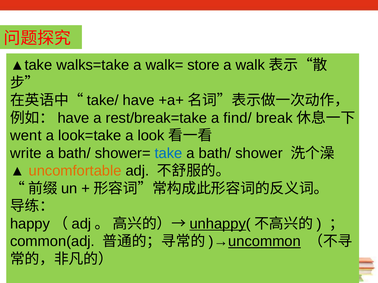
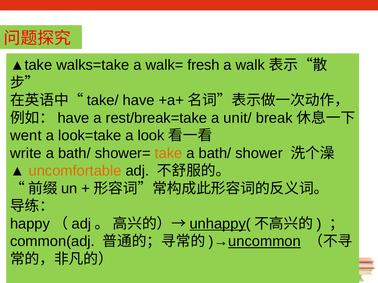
store: store -> fresh
find/: find/ -> unit/
take colour: blue -> orange
